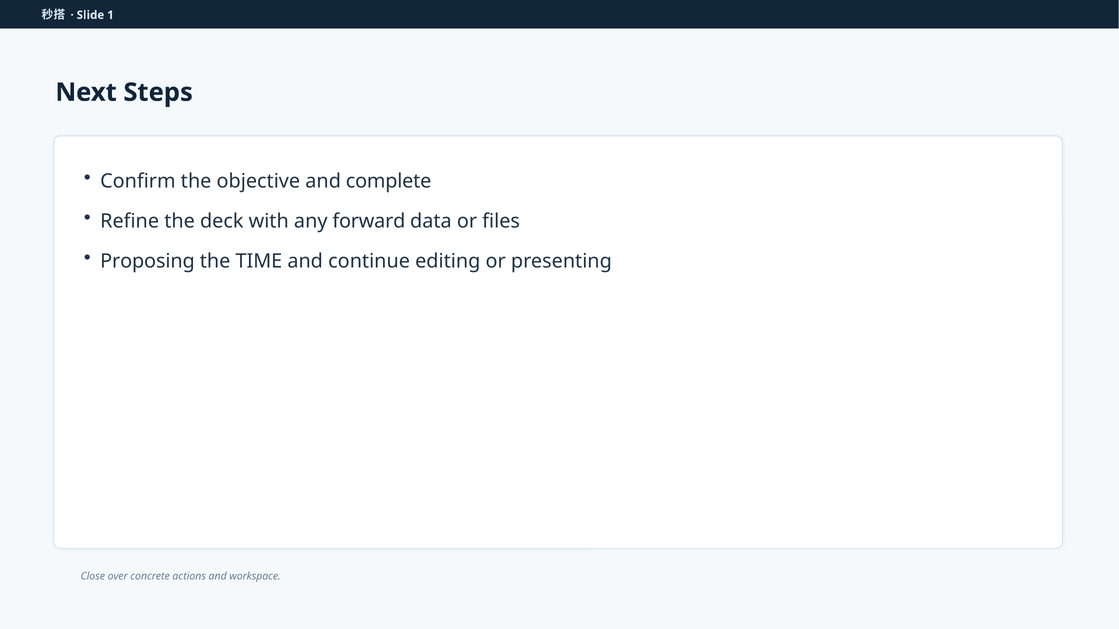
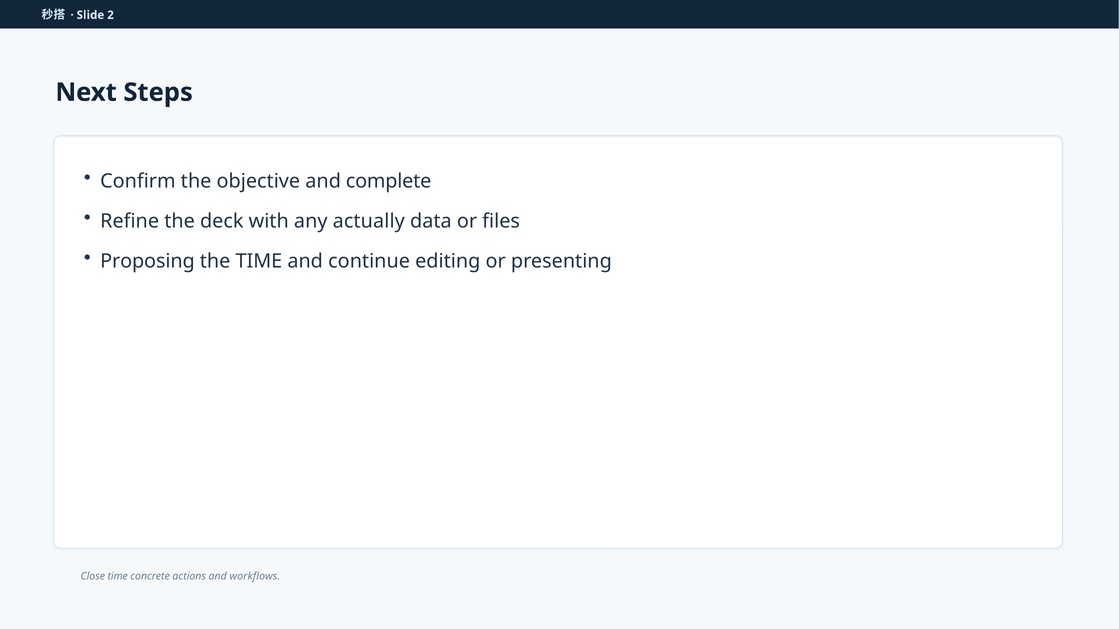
1: 1 -> 2
forward: forward -> actually
Close over: over -> time
workspace: workspace -> workflows
